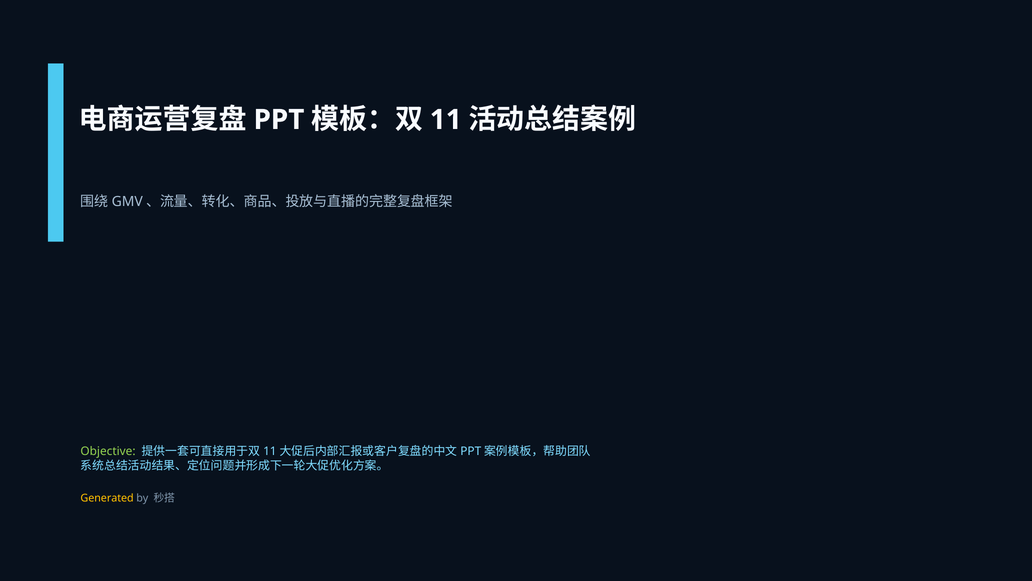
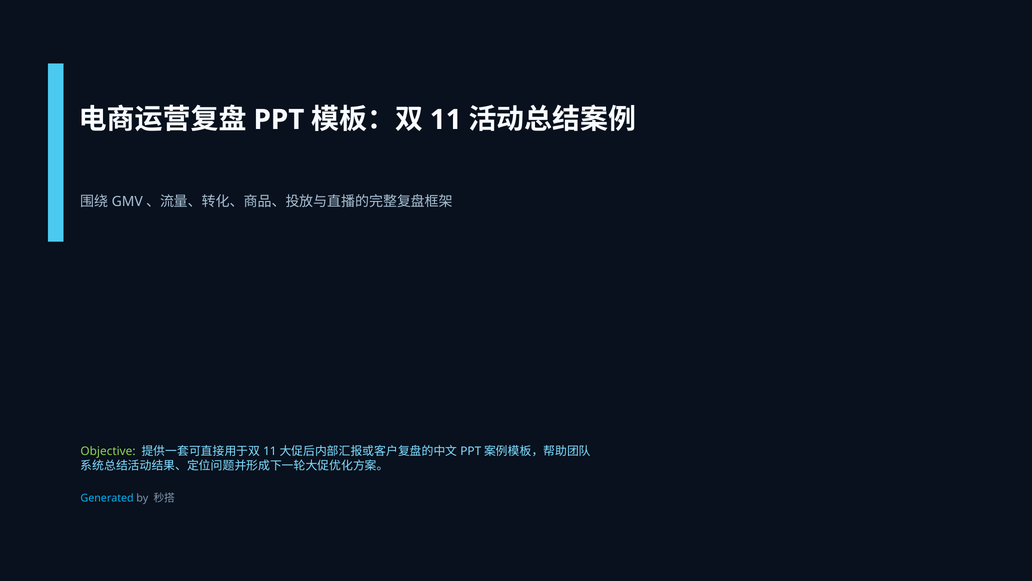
Generated colour: yellow -> light blue
